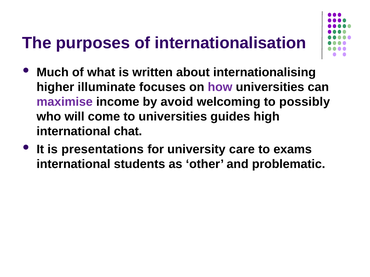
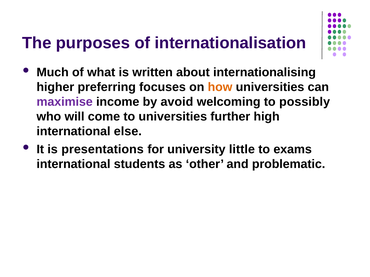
illuminate: illuminate -> preferring
how colour: purple -> orange
guides: guides -> further
chat: chat -> else
care: care -> little
